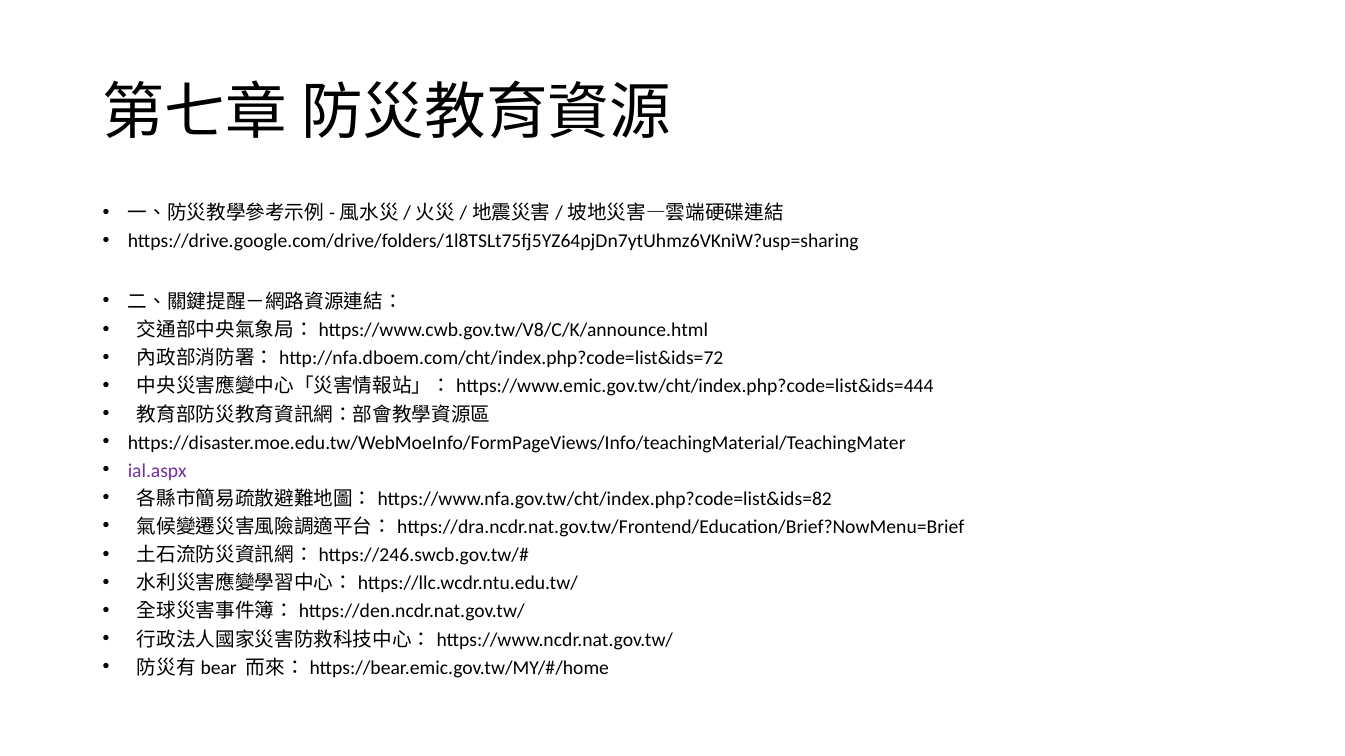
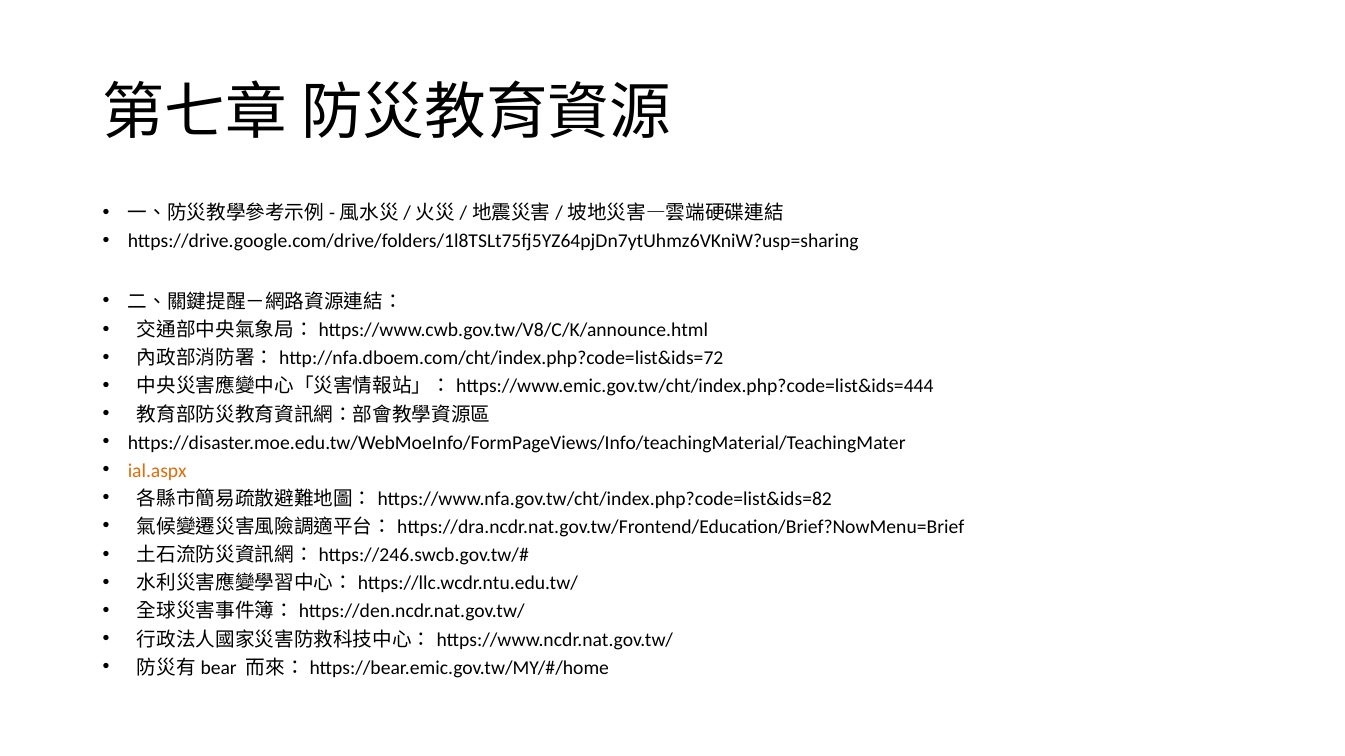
ial.aspx colour: purple -> orange
